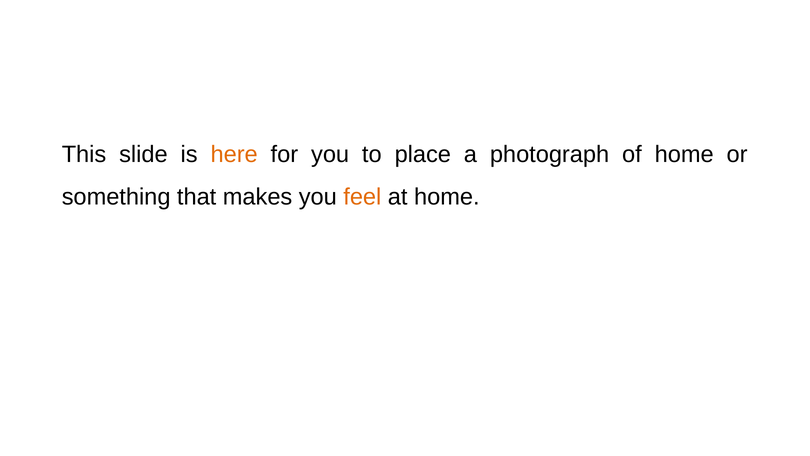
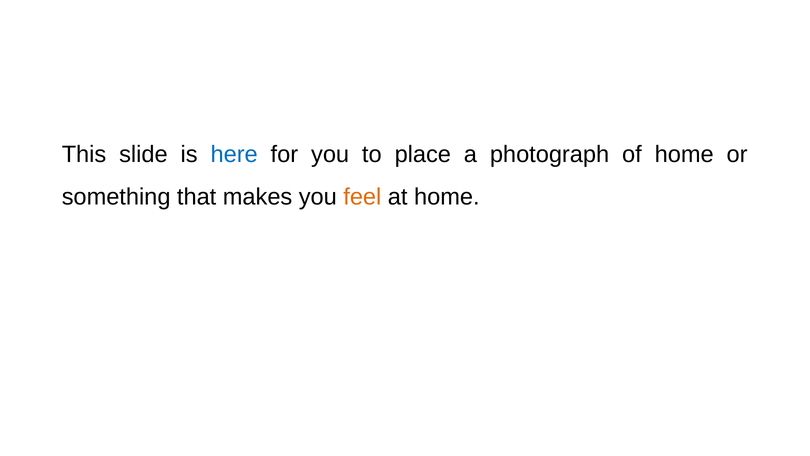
here colour: orange -> blue
